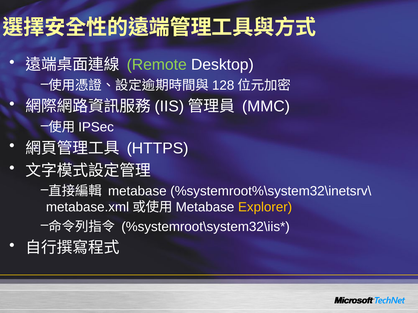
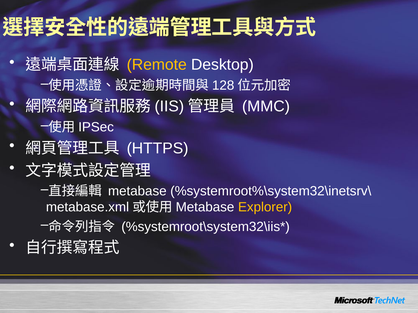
Remote colour: light green -> yellow
